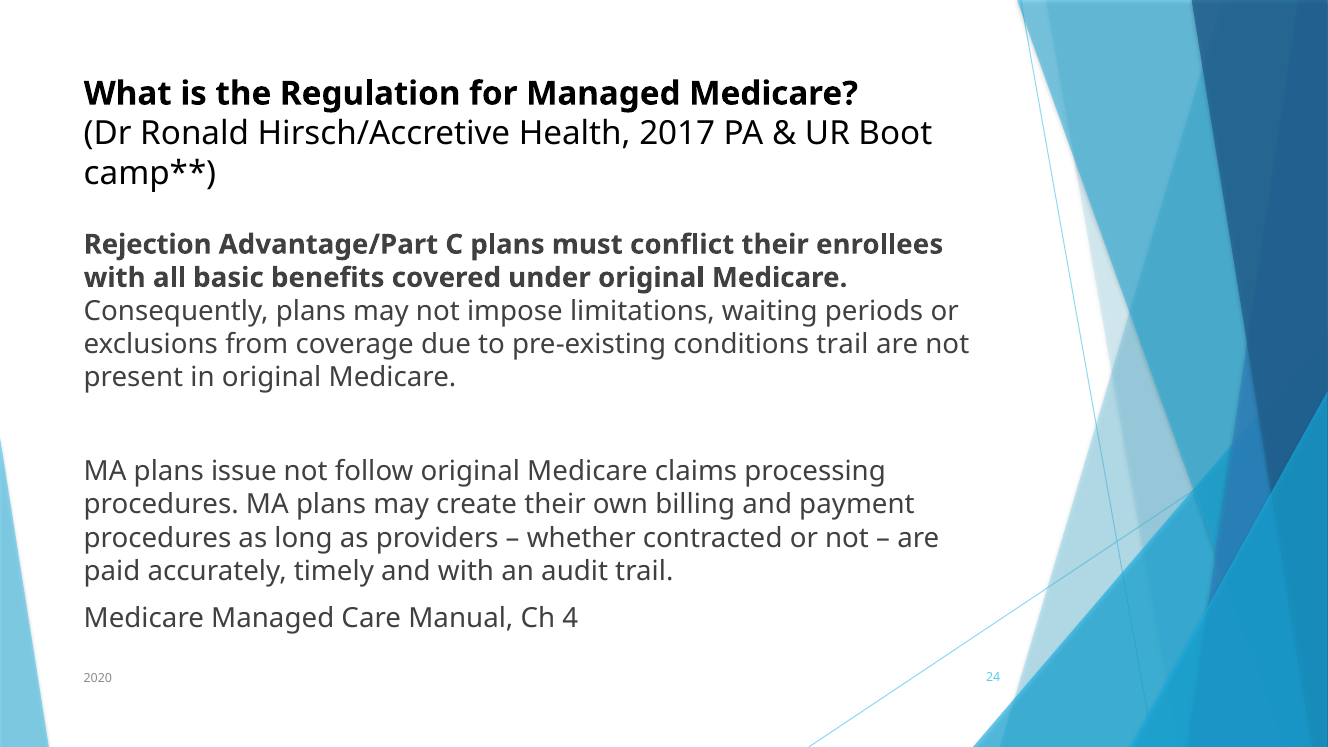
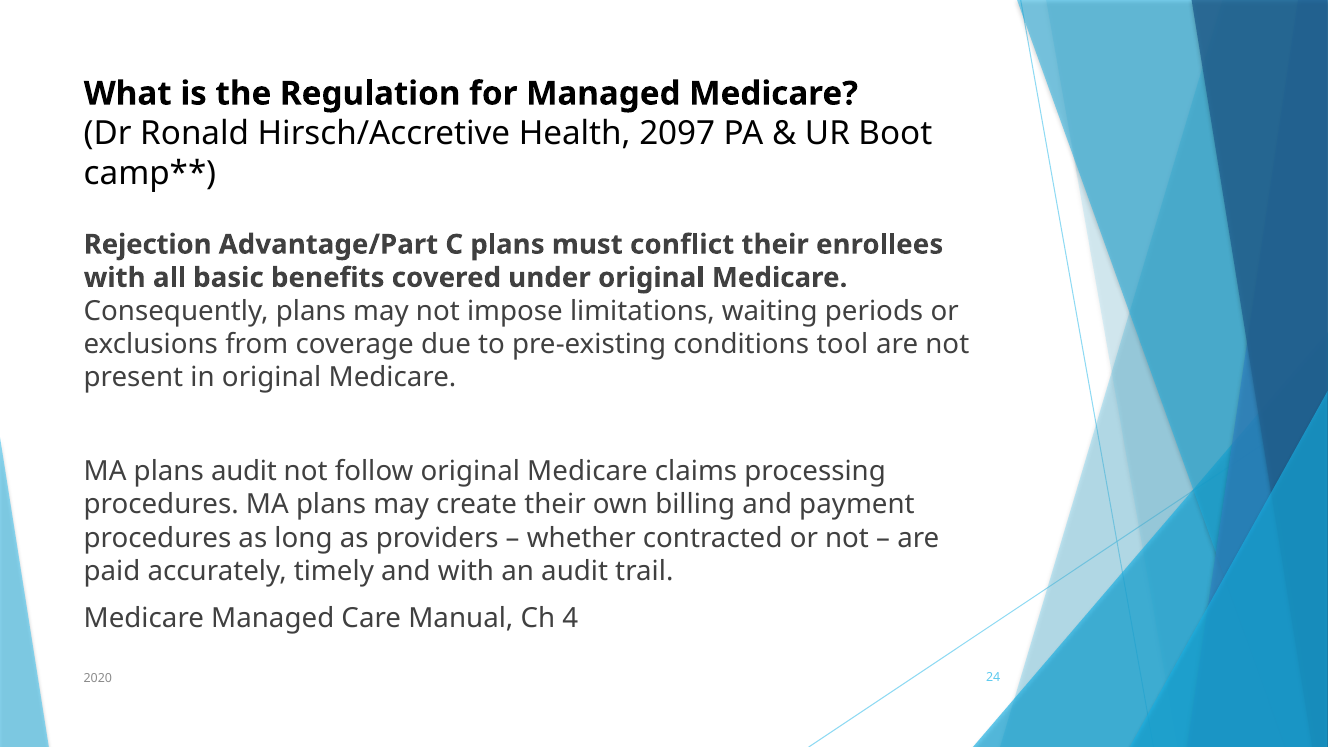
2017: 2017 -> 2097
conditions trail: trail -> tool
plans issue: issue -> audit
